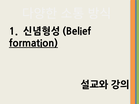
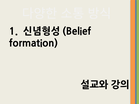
formation underline: present -> none
